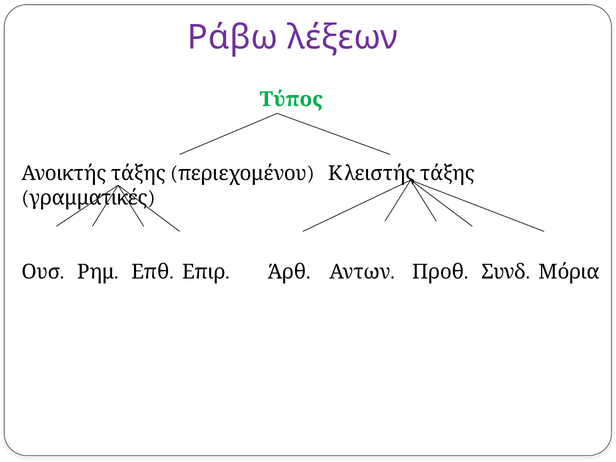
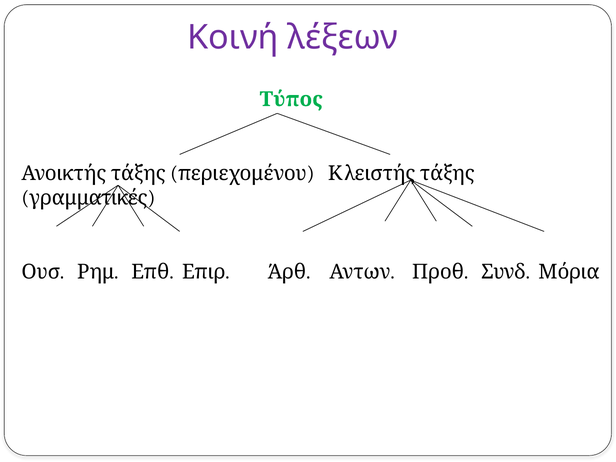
Ράβω: Ράβω -> Κοινή
